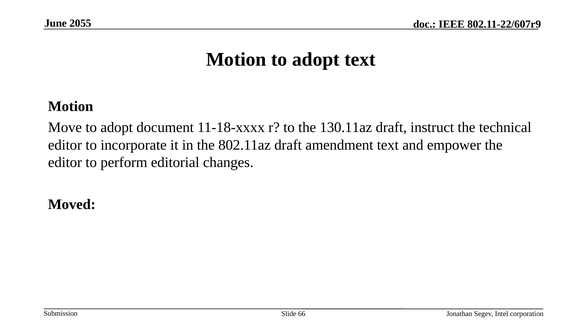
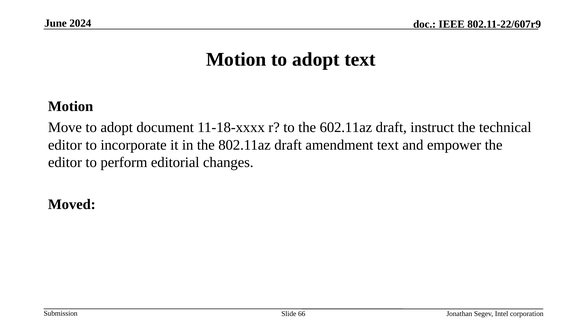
2055: 2055 -> 2024
130.11az: 130.11az -> 602.11az
